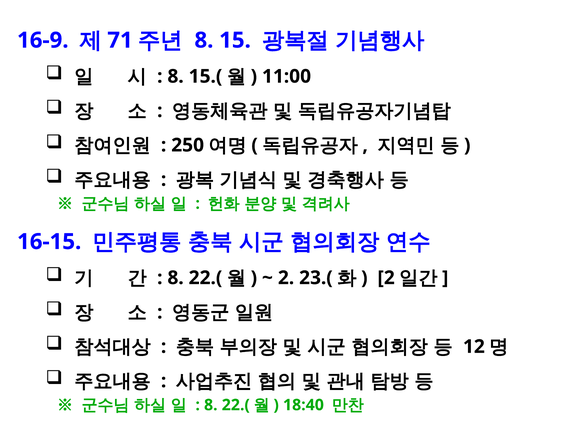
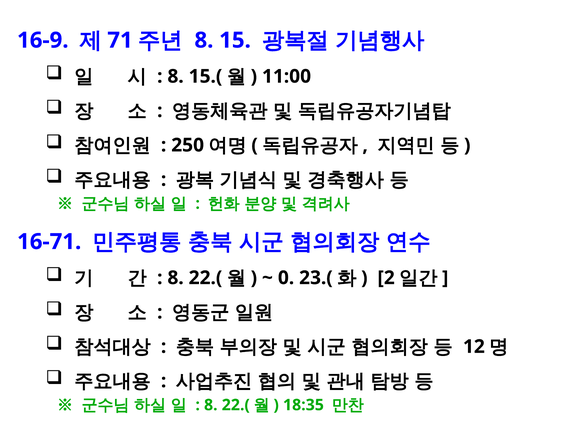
16-15: 16-15 -> 16-71
2 at (286, 278): 2 -> 0
18:40: 18:40 -> 18:35
